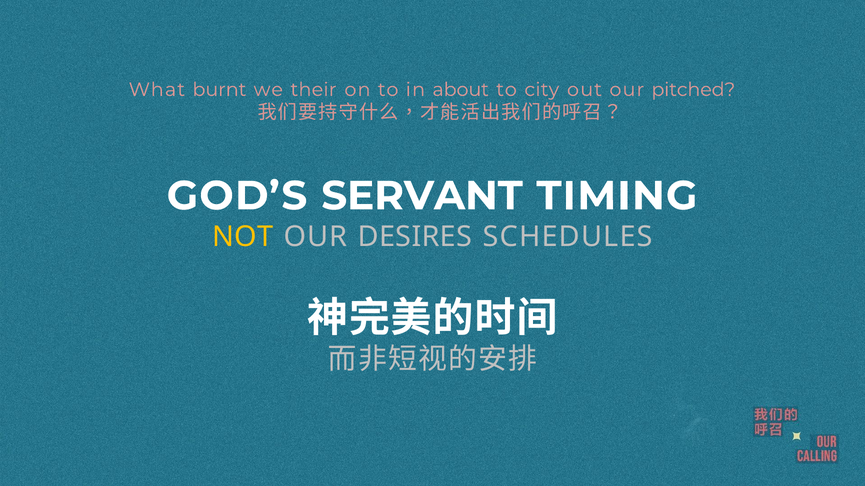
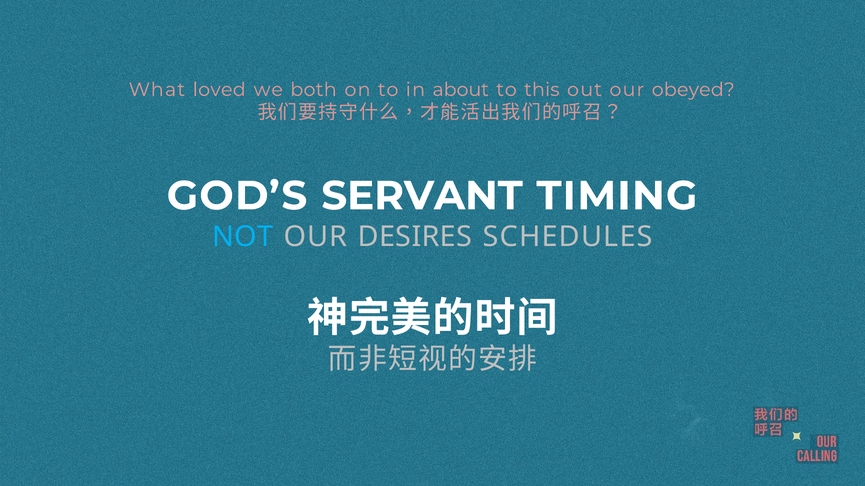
burnt: burnt -> loved
their: their -> both
city: city -> this
pitched: pitched -> obeyed
NOT colour: yellow -> light blue
